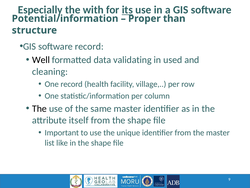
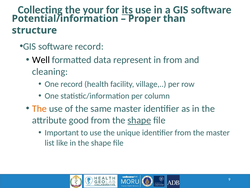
Especially: Especially -> Collecting
with: with -> your
validating: validating -> represent
in used: used -> from
The at (40, 108) colour: black -> orange
itself: itself -> good
shape at (139, 120) underline: none -> present
